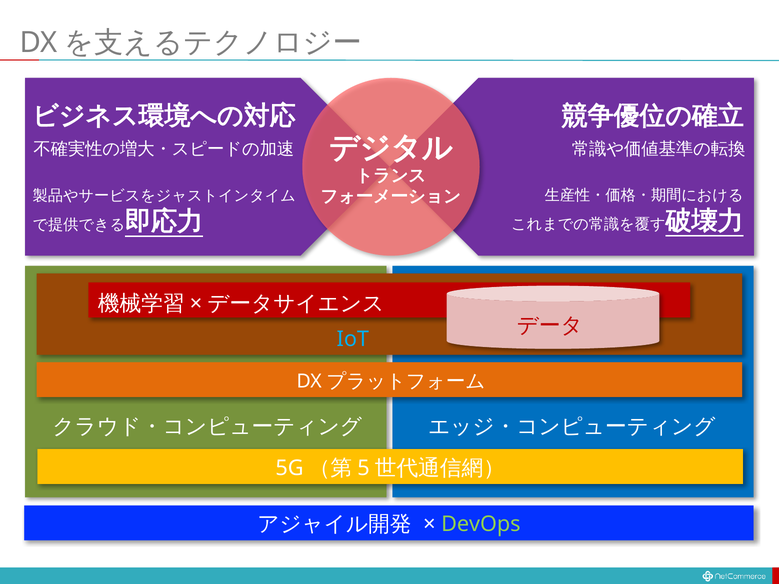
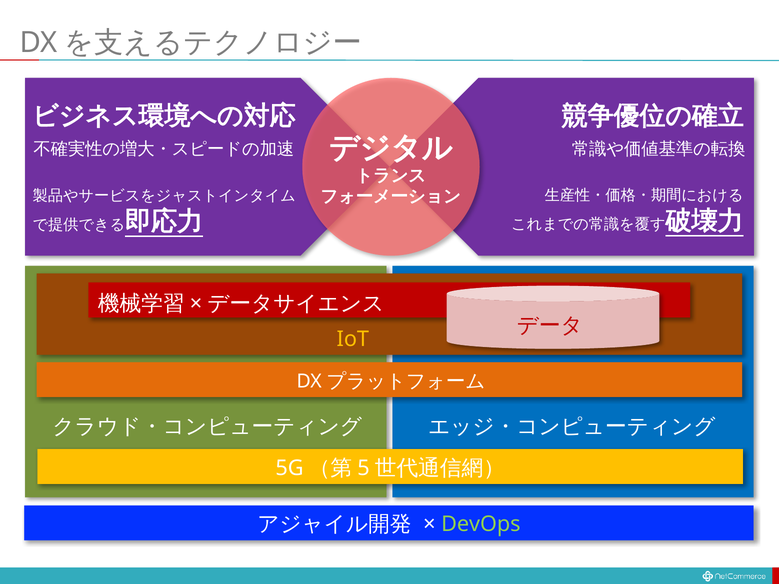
IoT colour: light blue -> yellow
